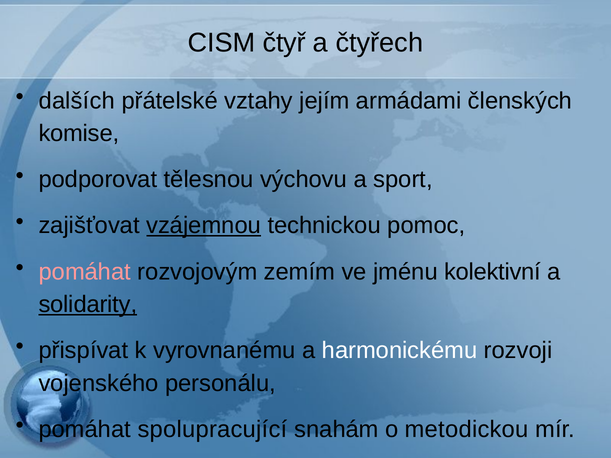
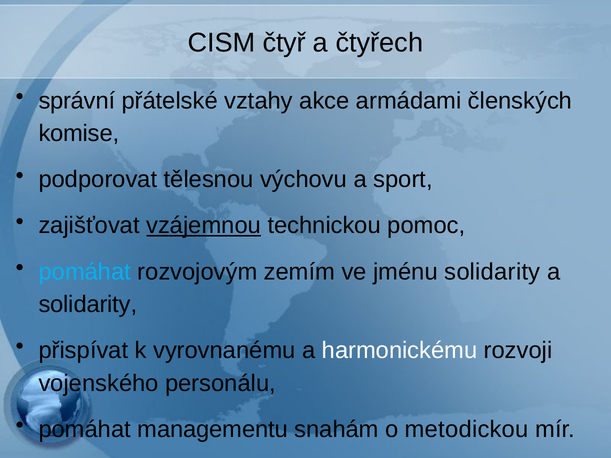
dalších: dalších -> správní
jejím: jejím -> akce
pomáhat at (85, 272) colour: pink -> light blue
jménu kolektivní: kolektivní -> solidarity
solidarity at (88, 305) underline: present -> none
spolupracující: spolupracující -> managementu
